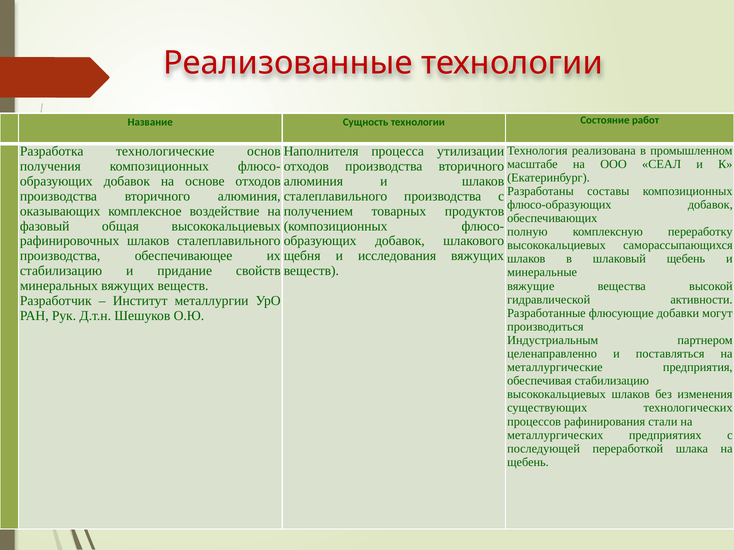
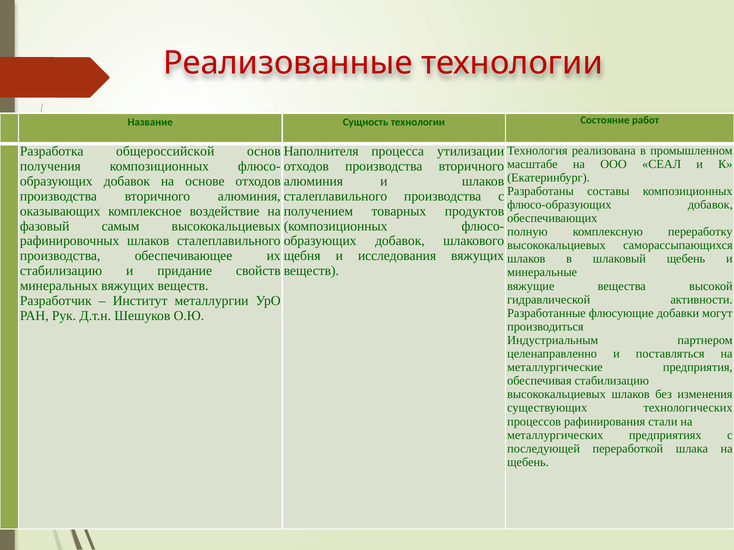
технологические: технологические -> общероссийской
общая: общая -> самым
